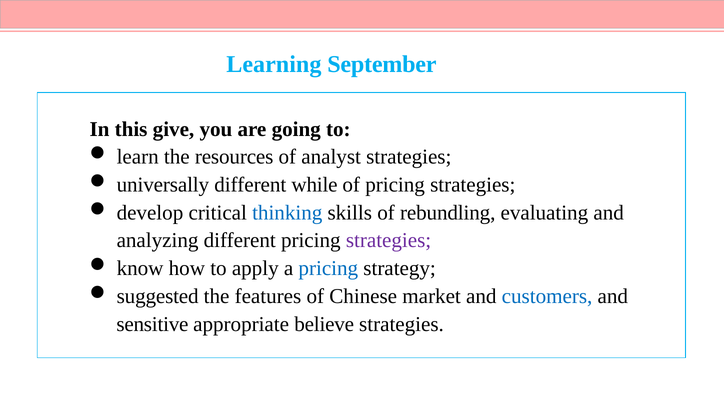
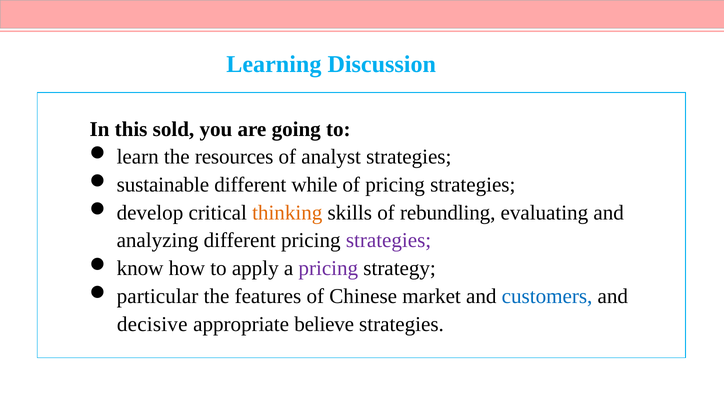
September: September -> Discussion
give: give -> sold
universally: universally -> sustainable
thinking colour: blue -> orange
pricing at (328, 268) colour: blue -> purple
suggested: suggested -> particular
sensitive: sensitive -> decisive
